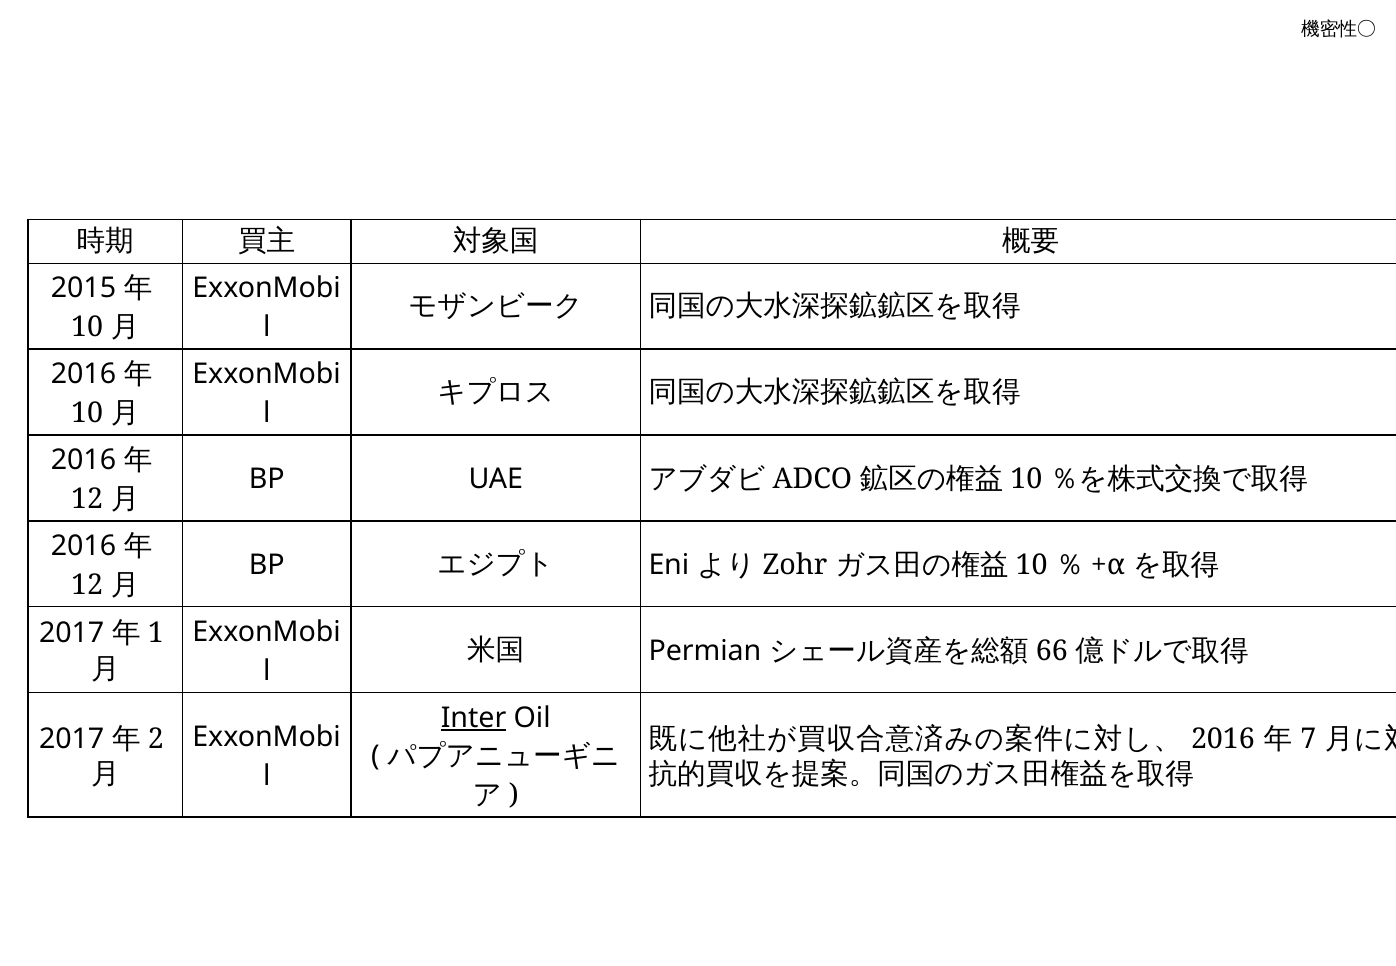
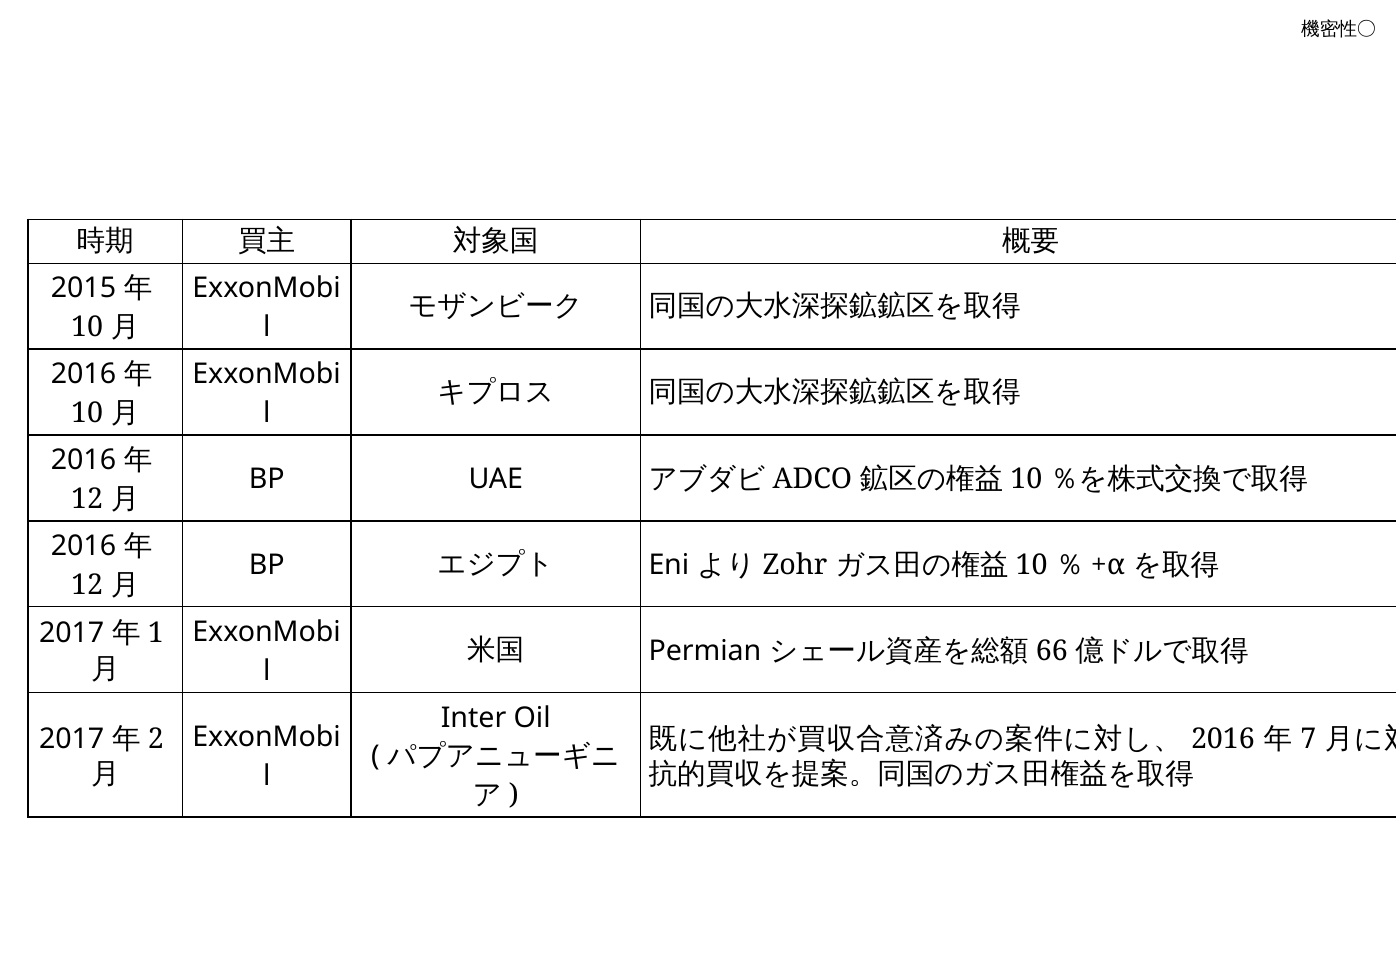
Inter underline: present -> none
